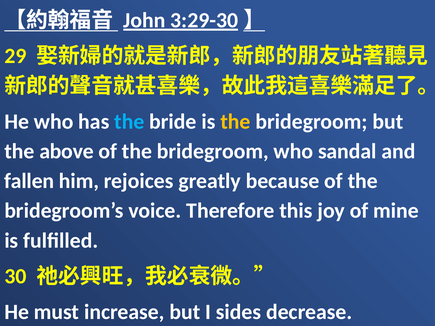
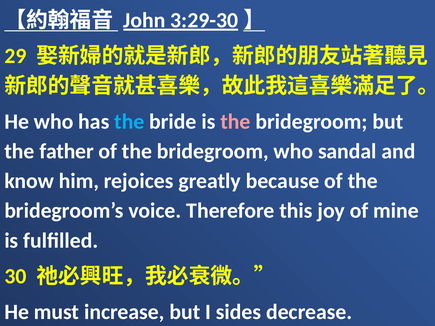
the at (235, 122) colour: yellow -> pink
above: above -> father
fallen: fallen -> know
